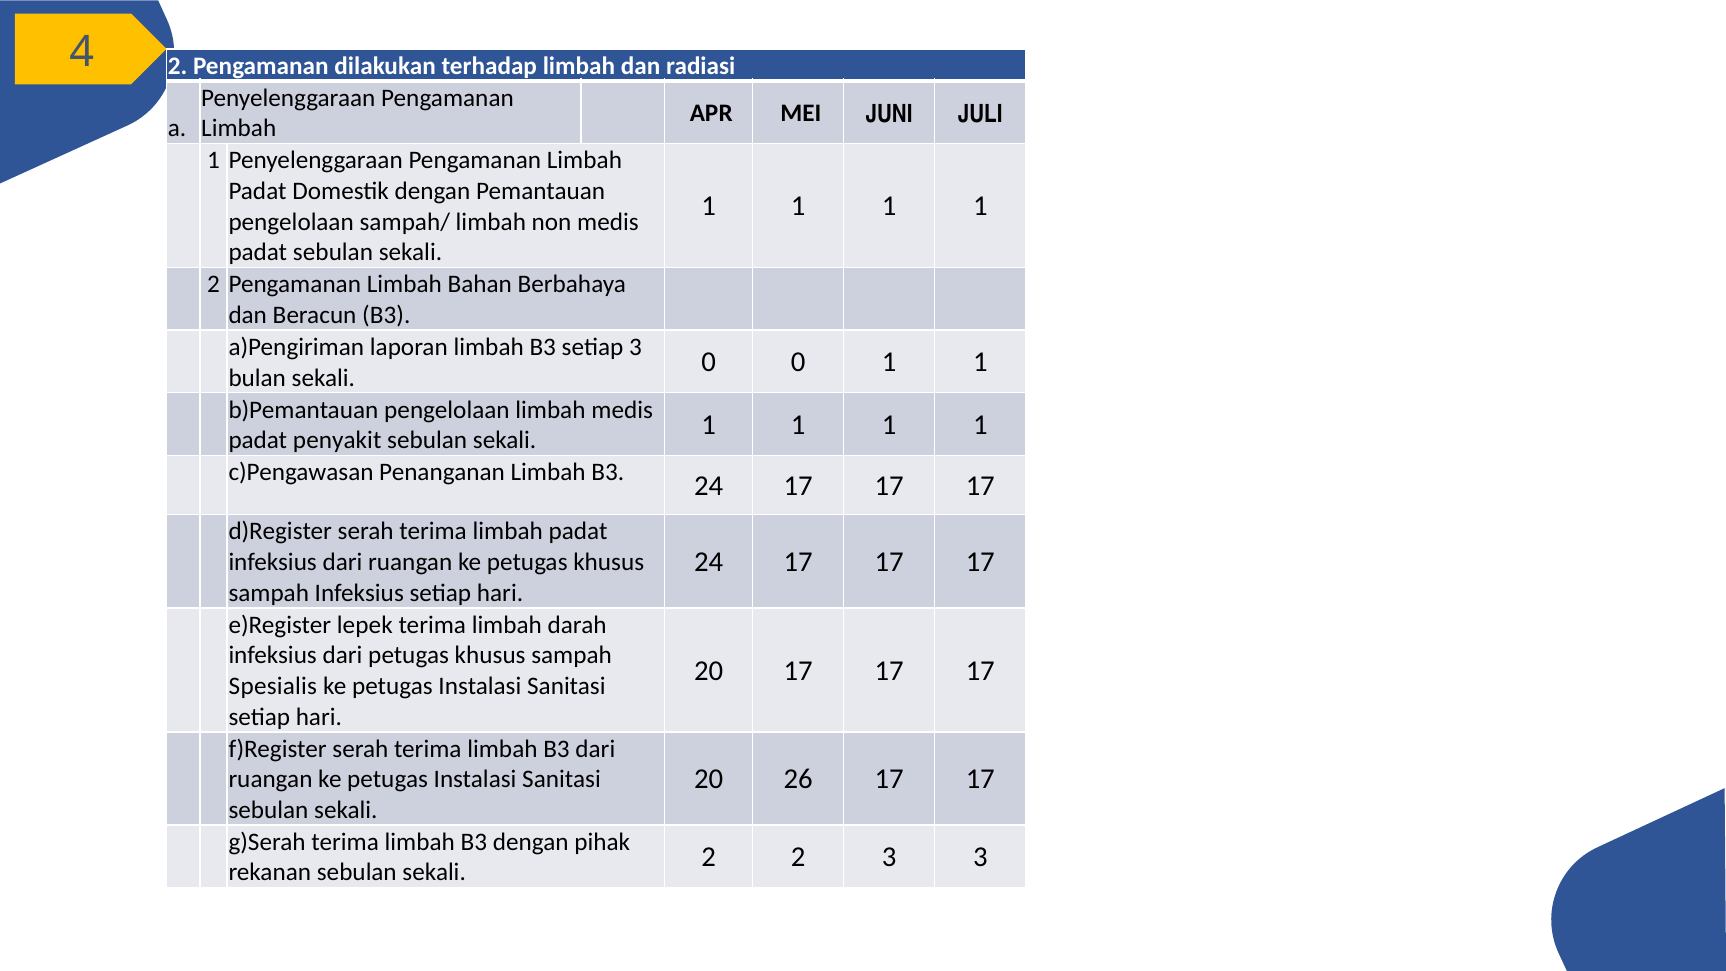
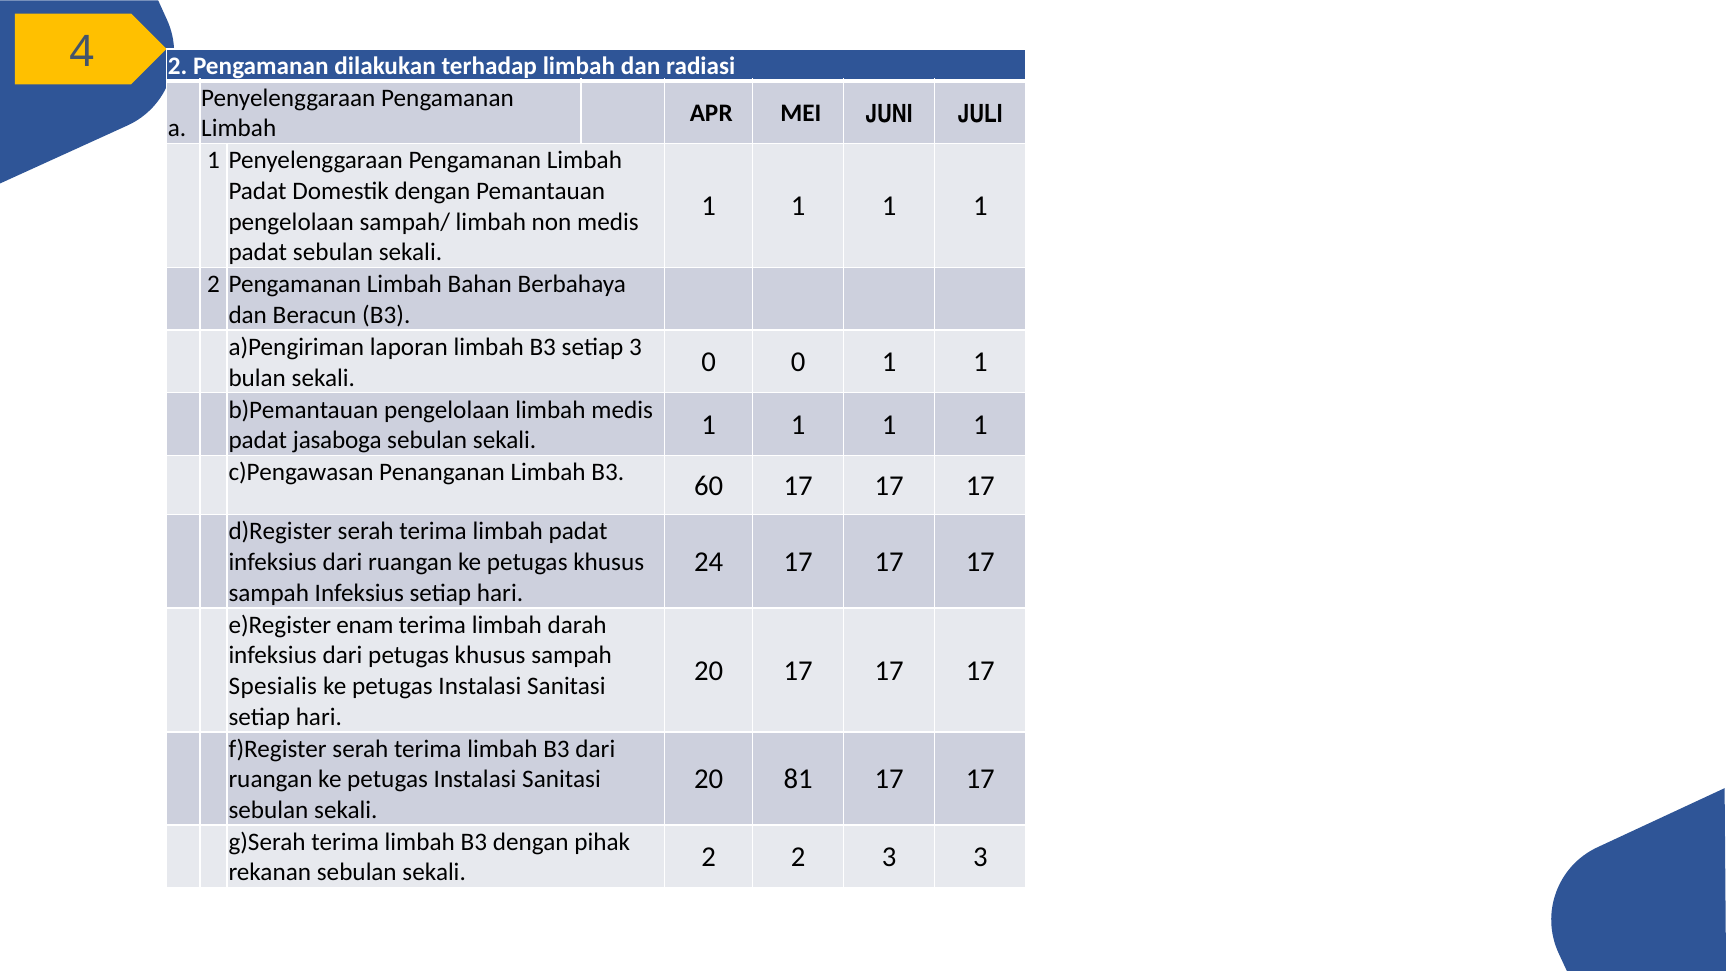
penyakit: penyakit -> jasaboga
B3 24: 24 -> 60
lepek: lepek -> enam
26: 26 -> 81
